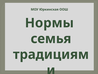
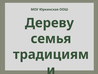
Нормы: Нормы -> Дереву
